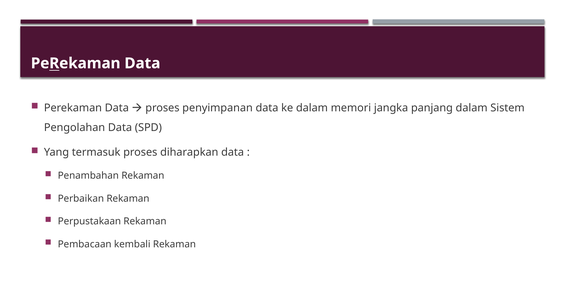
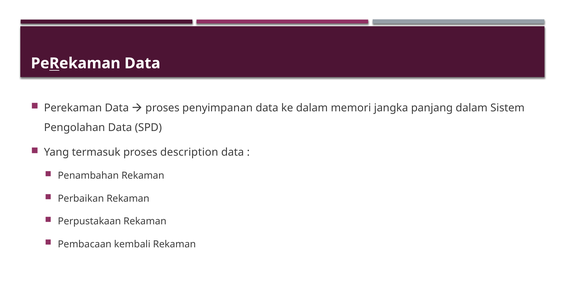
diharapkan: diharapkan -> description
